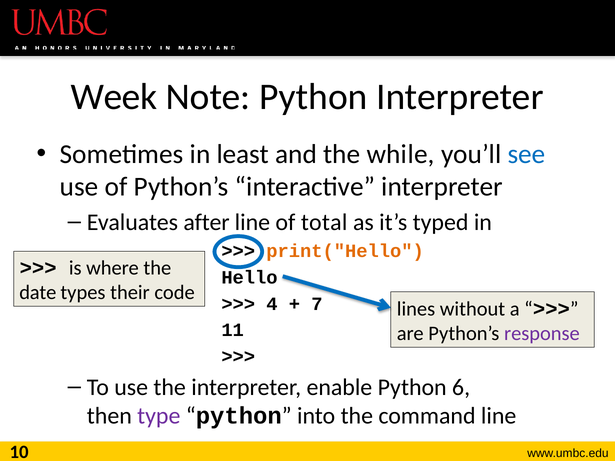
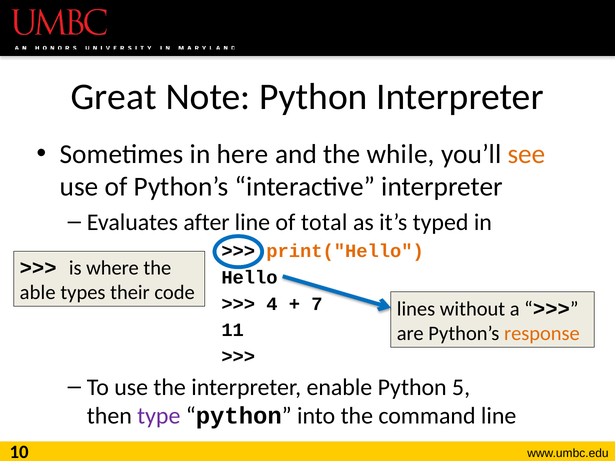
Week: Week -> Great
least: least -> here
see colour: blue -> orange
date: date -> able
response colour: purple -> orange
6: 6 -> 5
